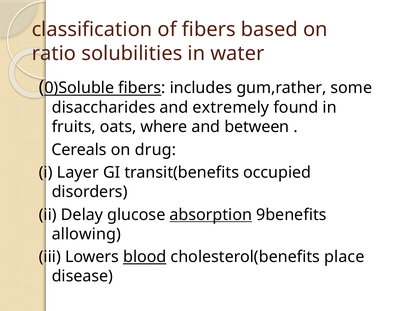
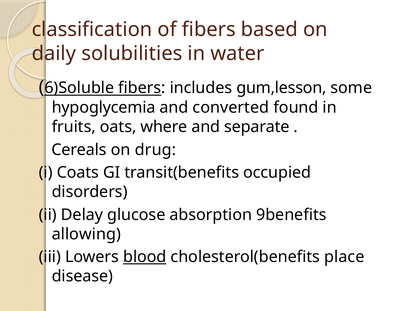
ratio: ratio -> daily
0)Soluble: 0)Soluble -> 6)Soluble
gum,rather: gum,rather -> gum,lesson
disaccharides: disaccharides -> hypoglycemia
extremely: extremely -> converted
between: between -> separate
Layer: Layer -> Coats
absorption underline: present -> none
